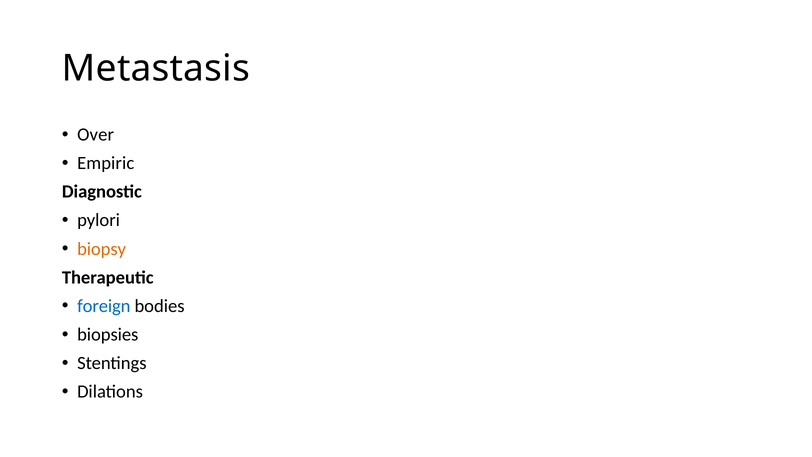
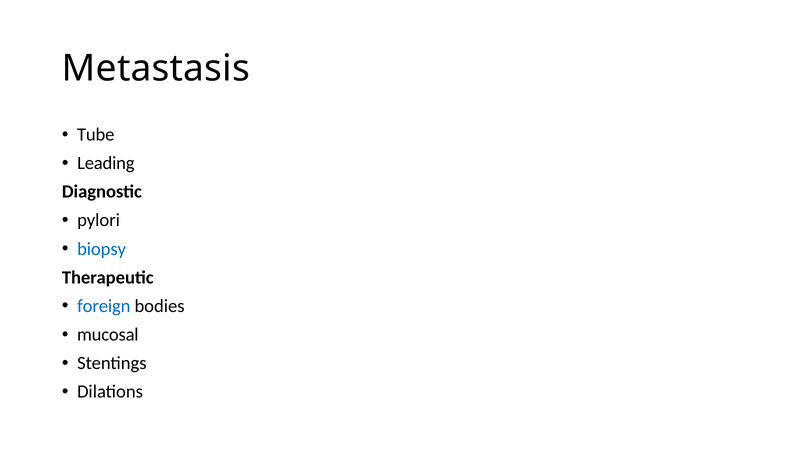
Over: Over -> Tube
Empiric: Empiric -> Leading
biopsy colour: orange -> blue
biopsies: biopsies -> mucosal
